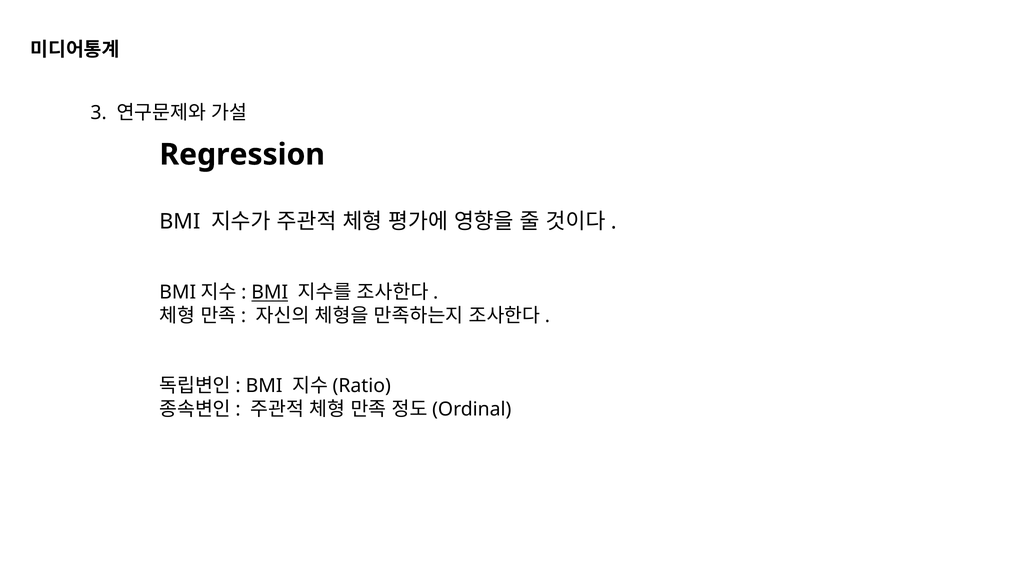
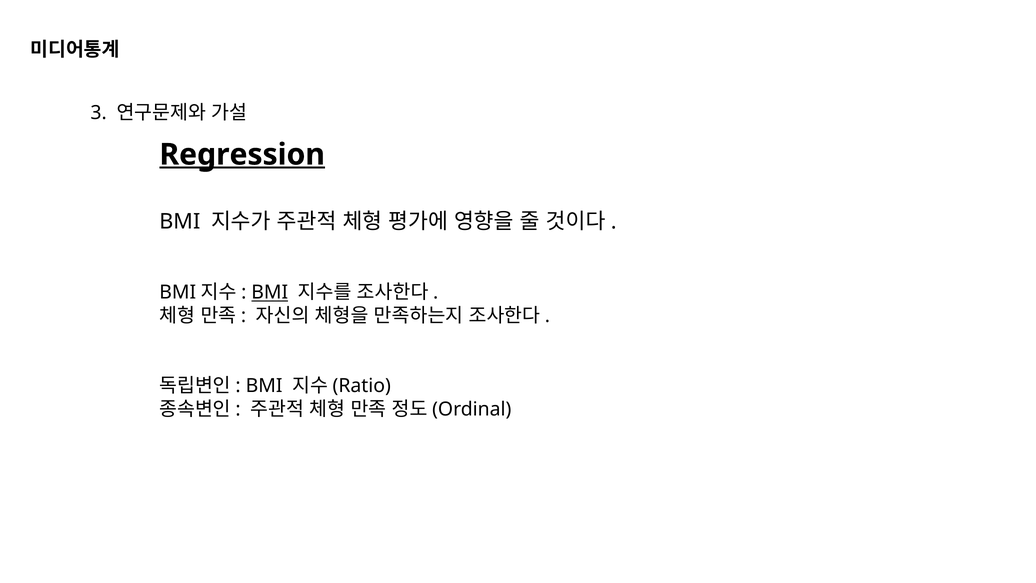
Regression underline: none -> present
